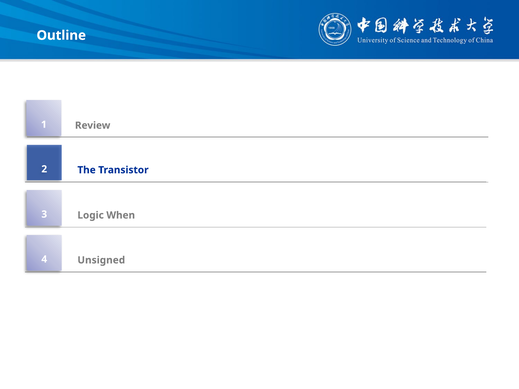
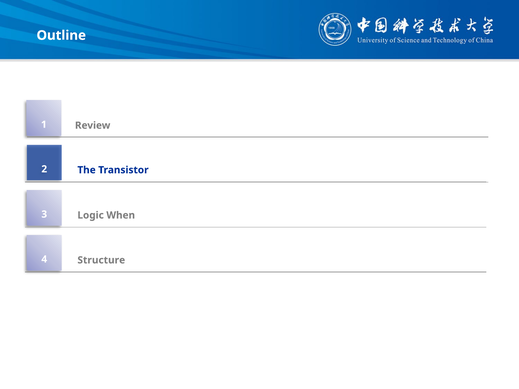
Unsigned: Unsigned -> Structure
